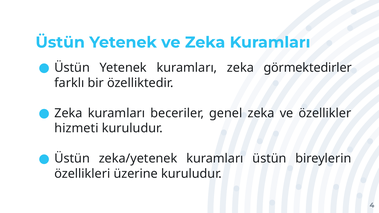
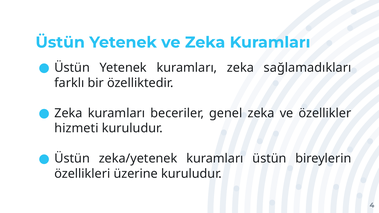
görmektedirler: görmektedirler -> sağlamadıkları
